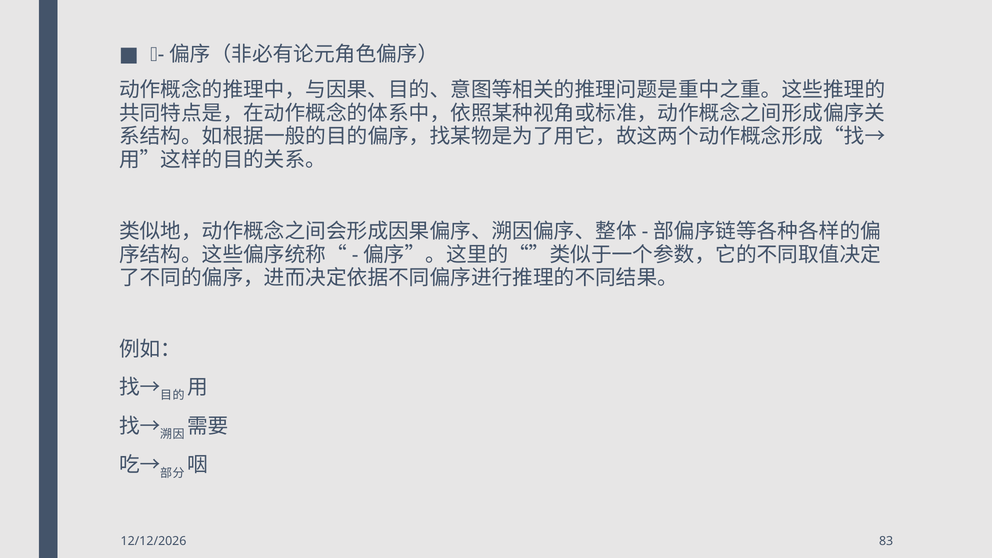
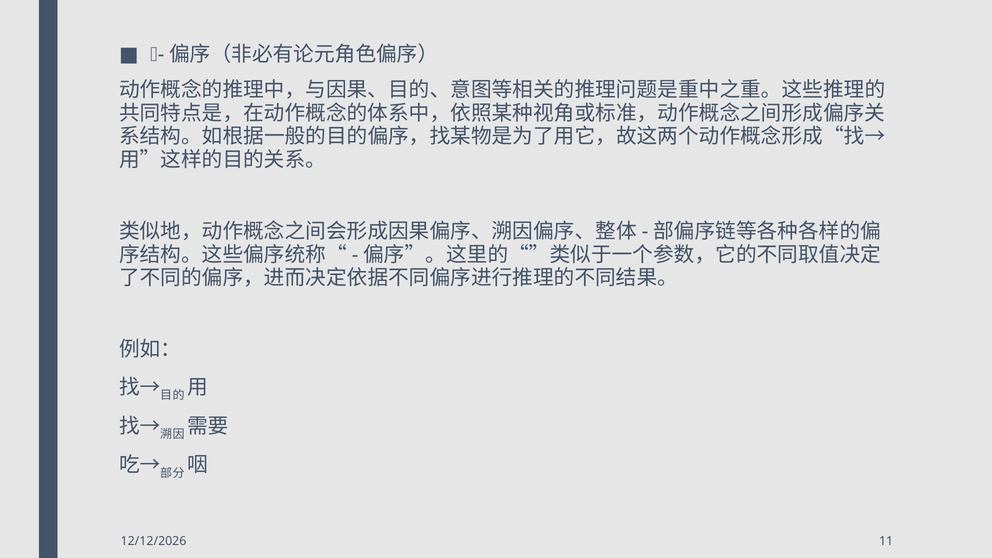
83: 83 -> 11
